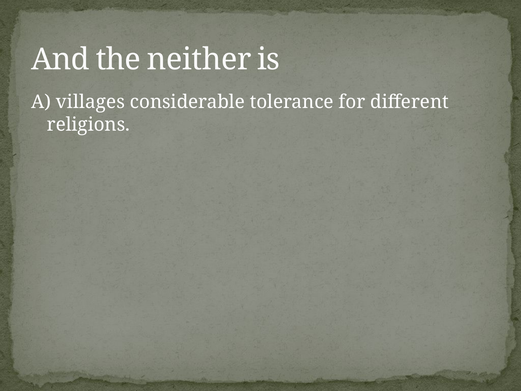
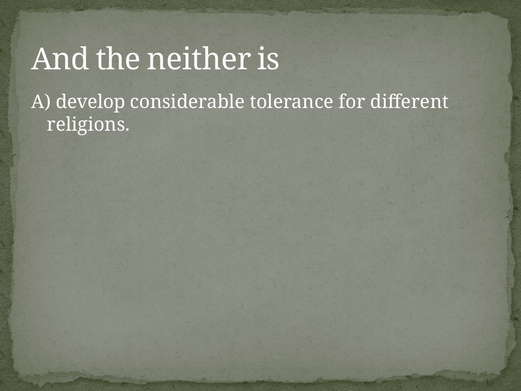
villages: villages -> develop
